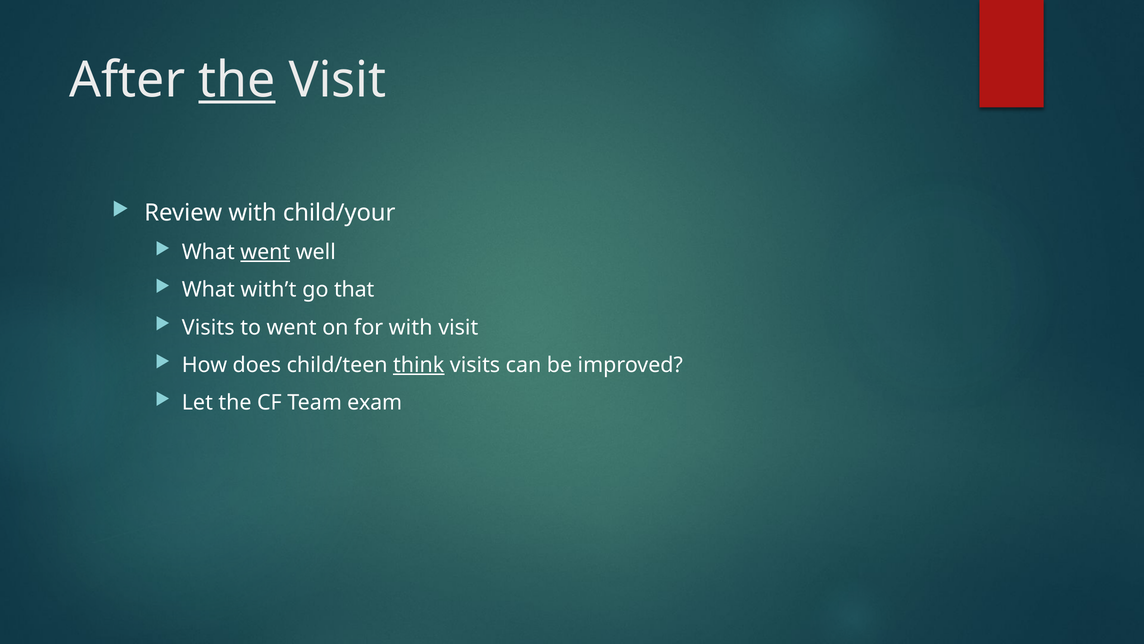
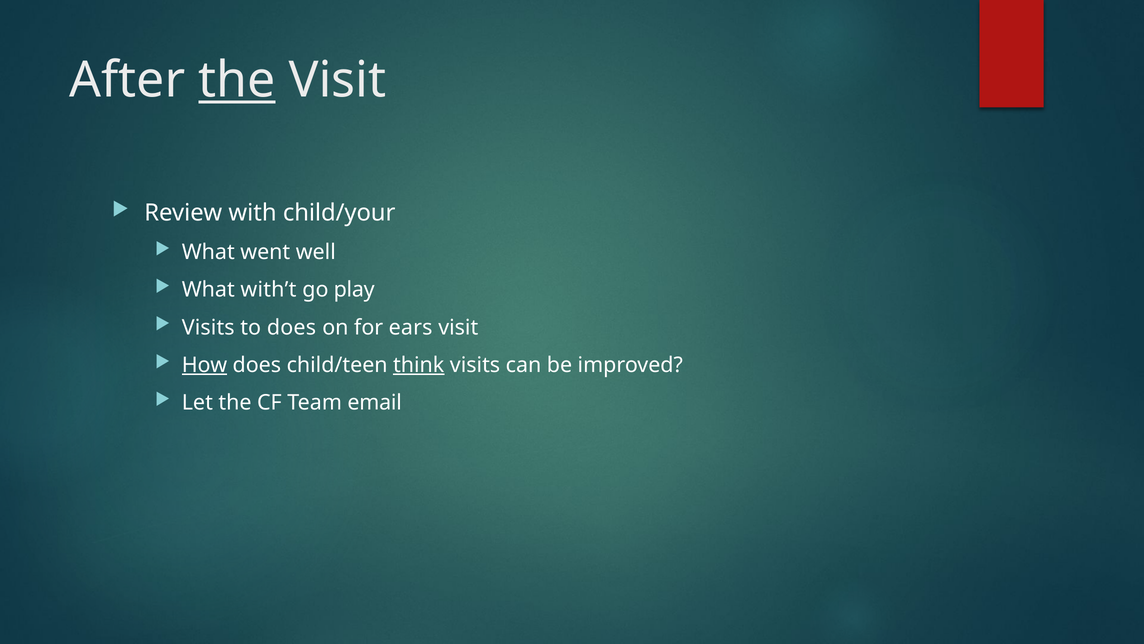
went at (265, 252) underline: present -> none
that: that -> play
to went: went -> does
for with: with -> ears
How underline: none -> present
exam: exam -> email
